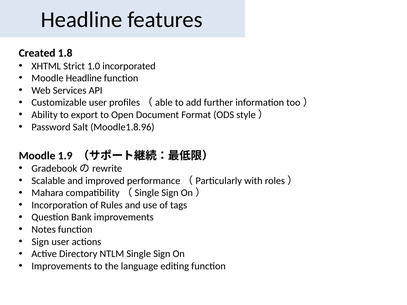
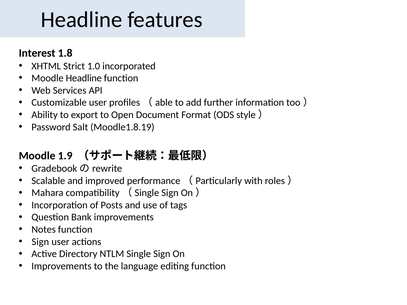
Created: Created -> Interest
Moodle1.8.96: Moodle1.8.96 -> Moodle1.8.19
Rules: Rules -> Posts
